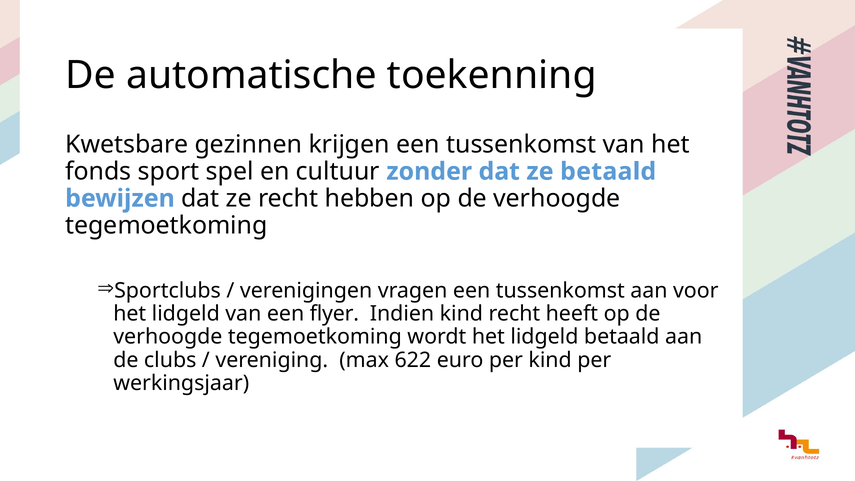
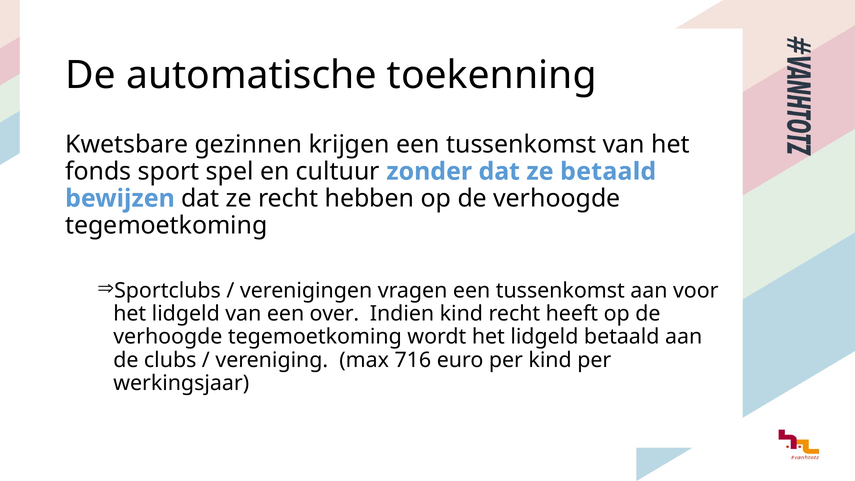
flyer: flyer -> over
622: 622 -> 716
